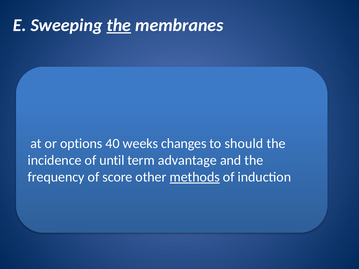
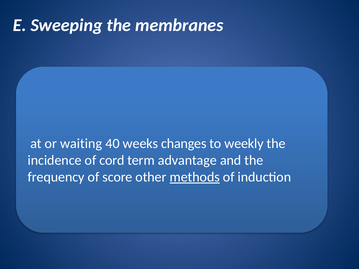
the at (119, 25) underline: present -> none
options: options -> waiting
should: should -> weekly
until: until -> cord
